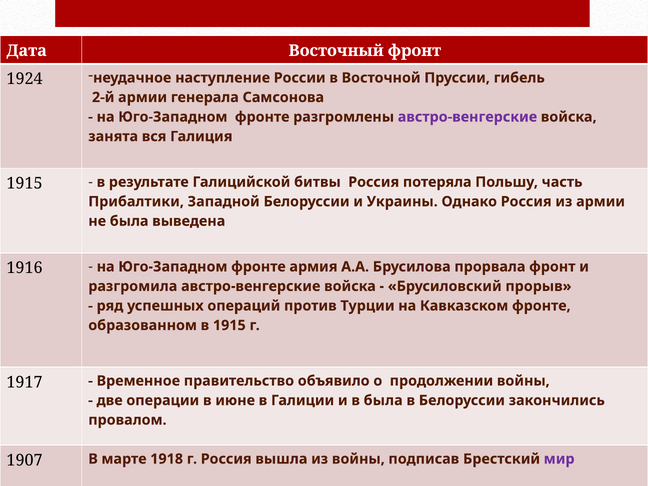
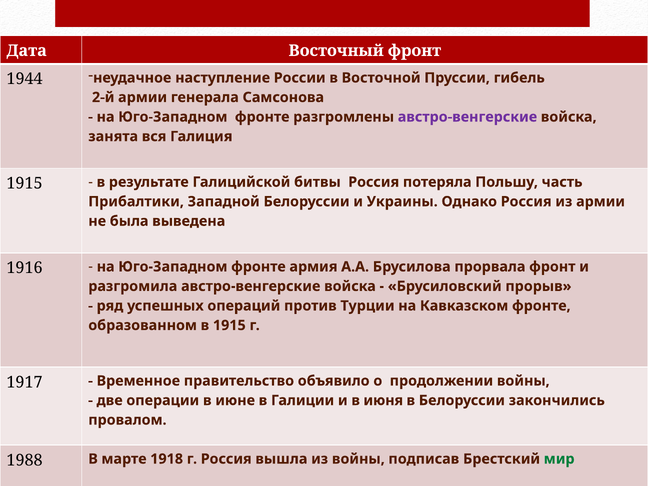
1924: 1924 -> 1944
в была: была -> июня
1907: 1907 -> 1988
мир colour: purple -> green
